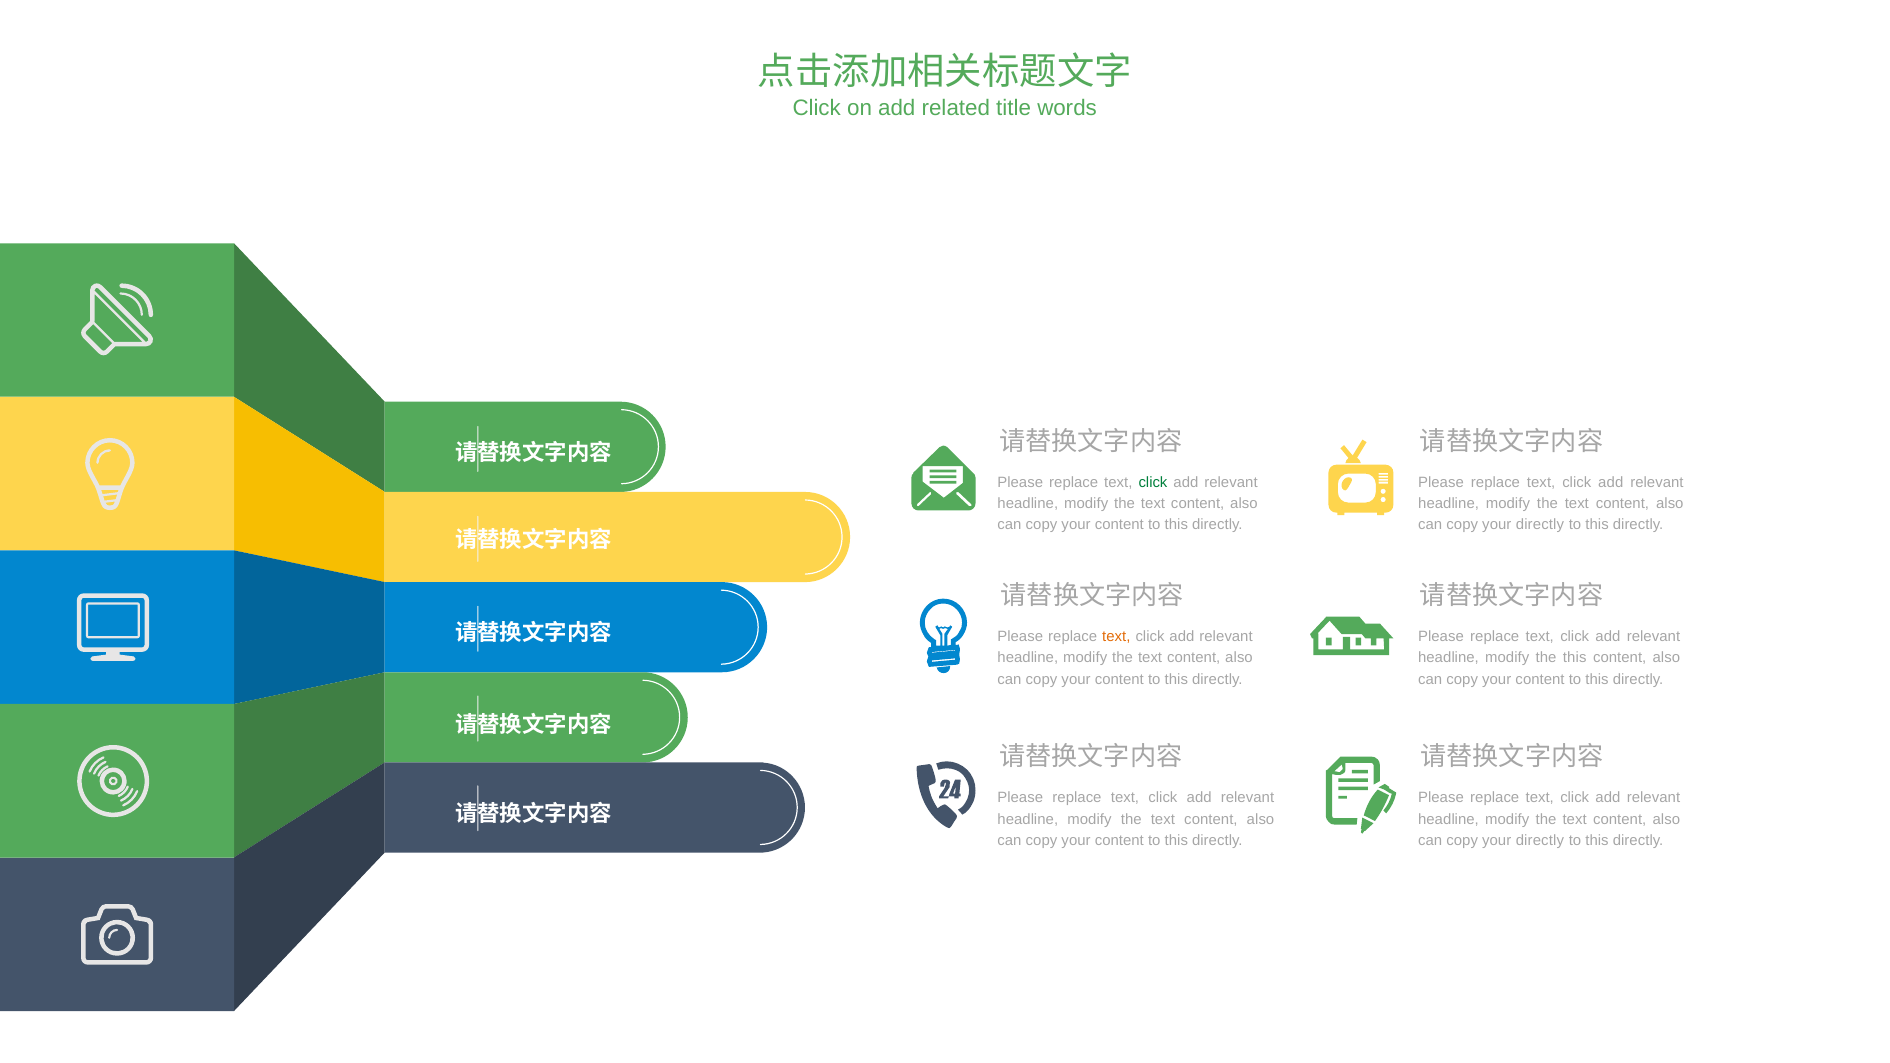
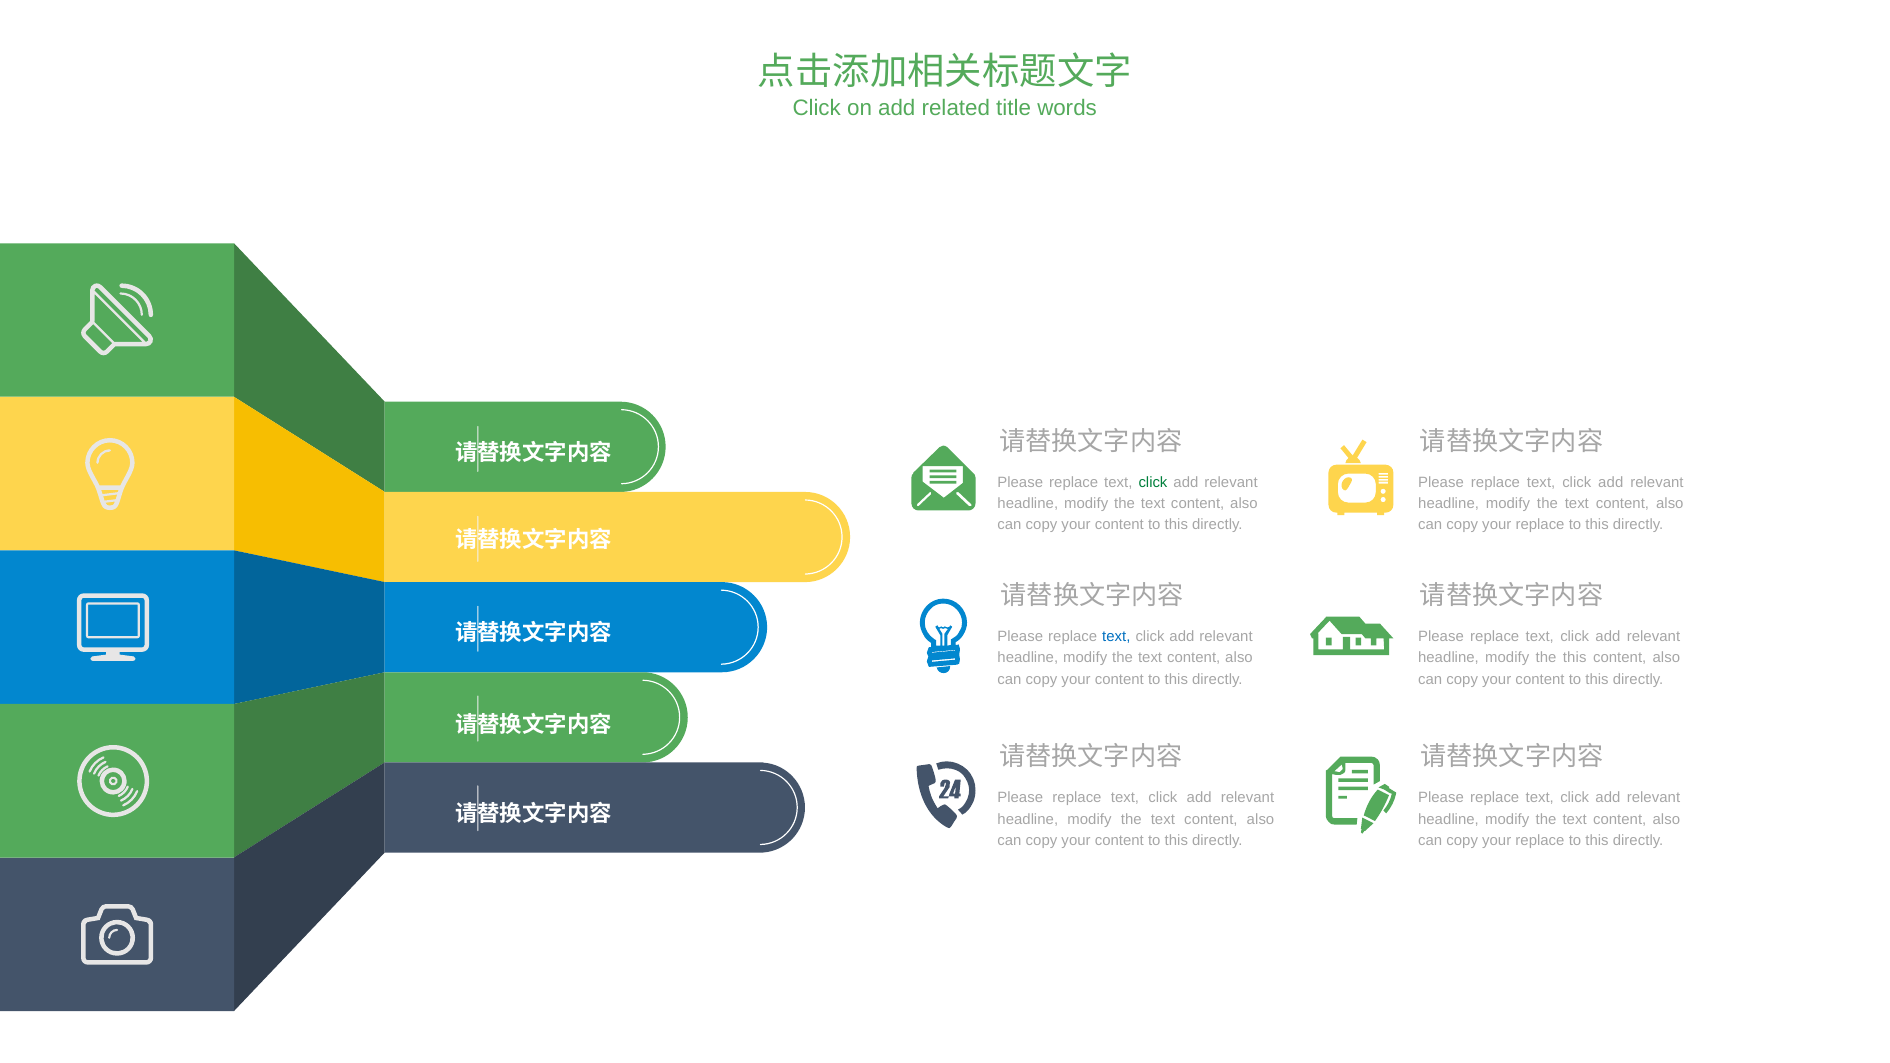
directly at (1540, 525): directly -> replace
text at (1116, 636) colour: orange -> blue
directly at (1540, 841): directly -> replace
